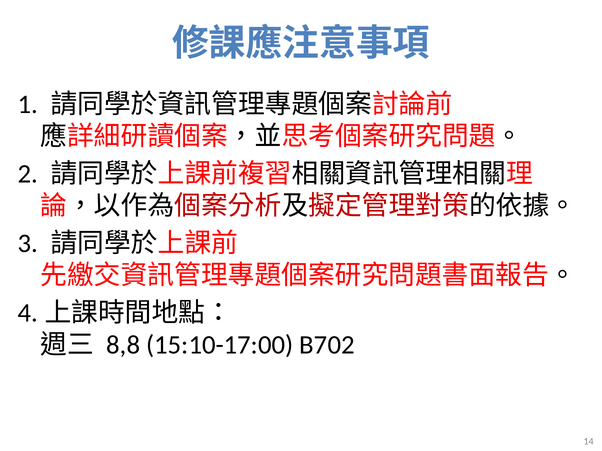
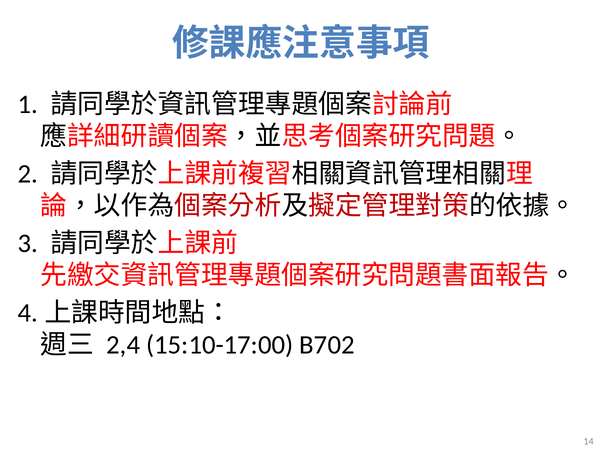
8,8: 8,8 -> 2,4
